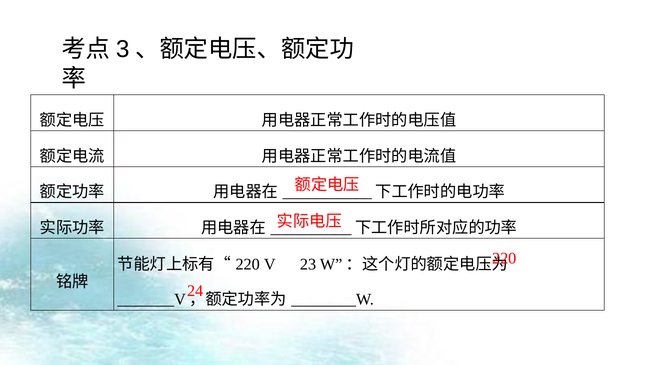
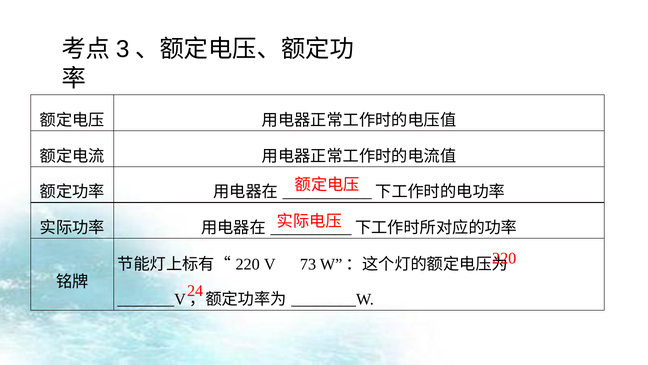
23: 23 -> 73
